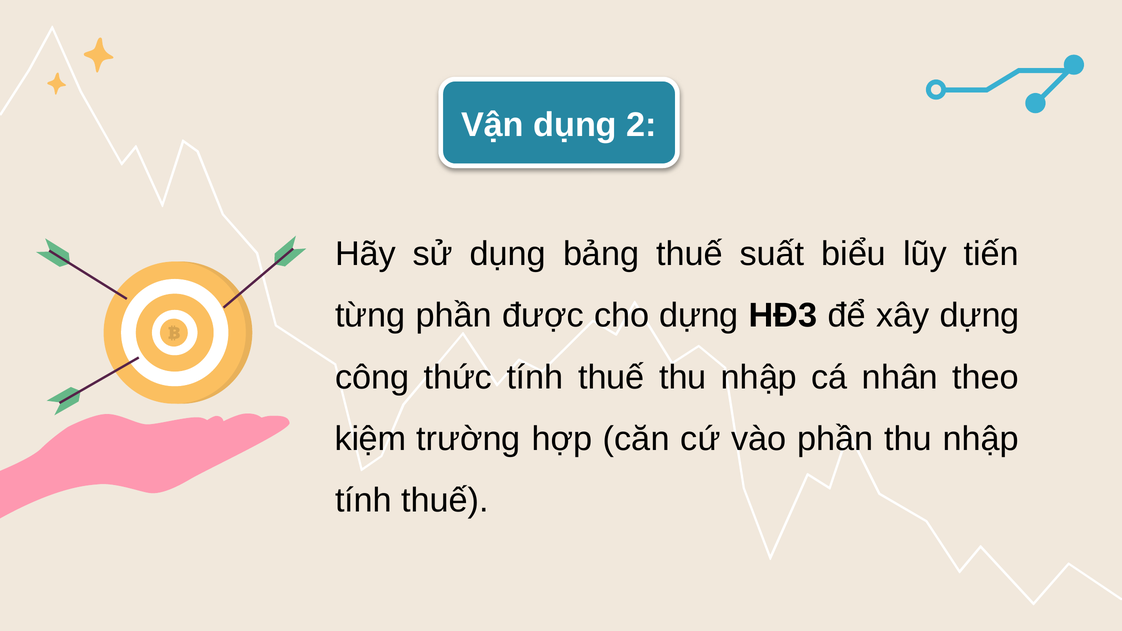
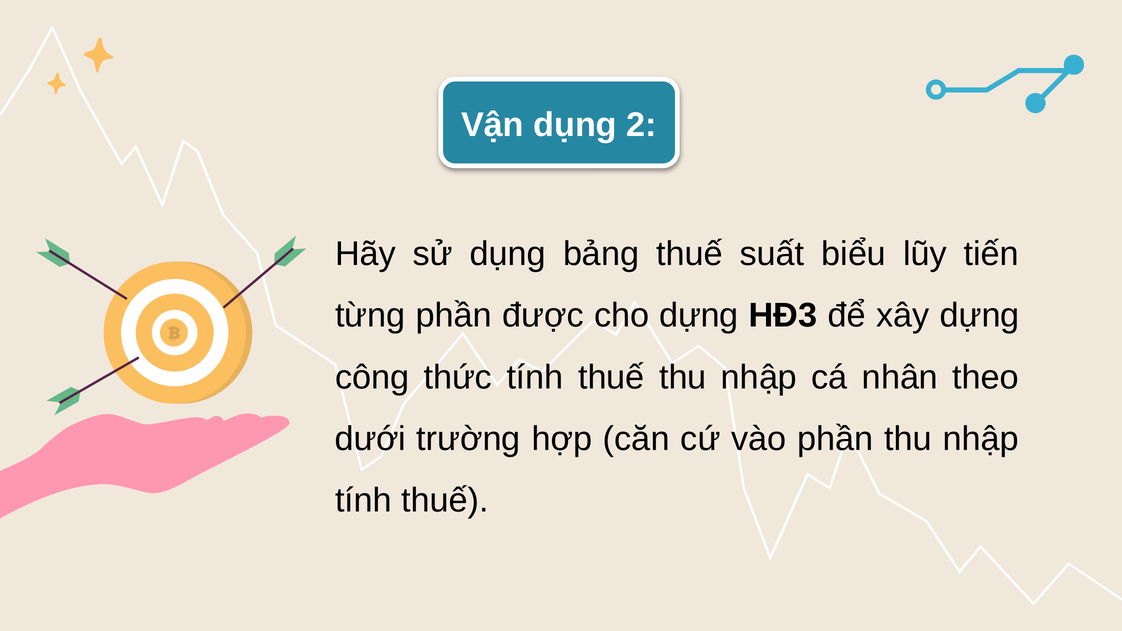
kiệm: kiệm -> dưới
